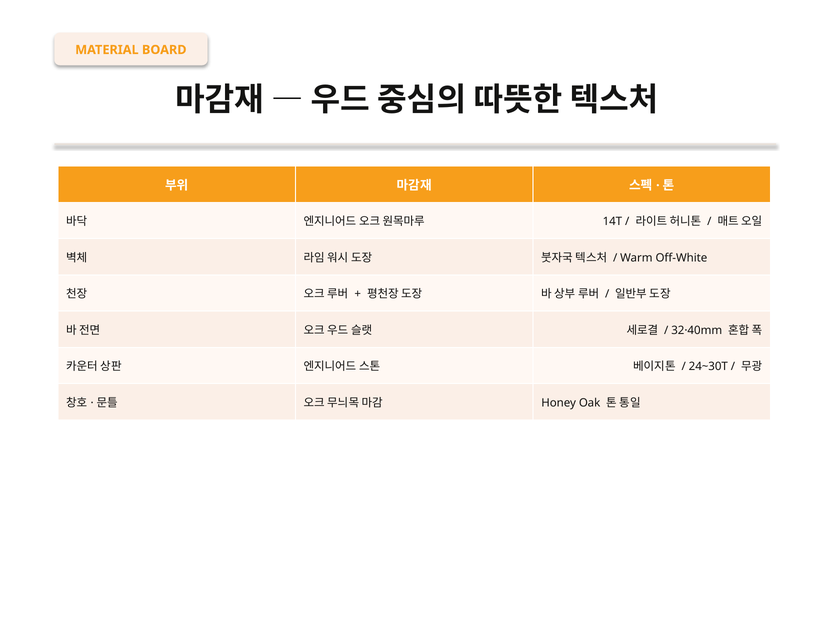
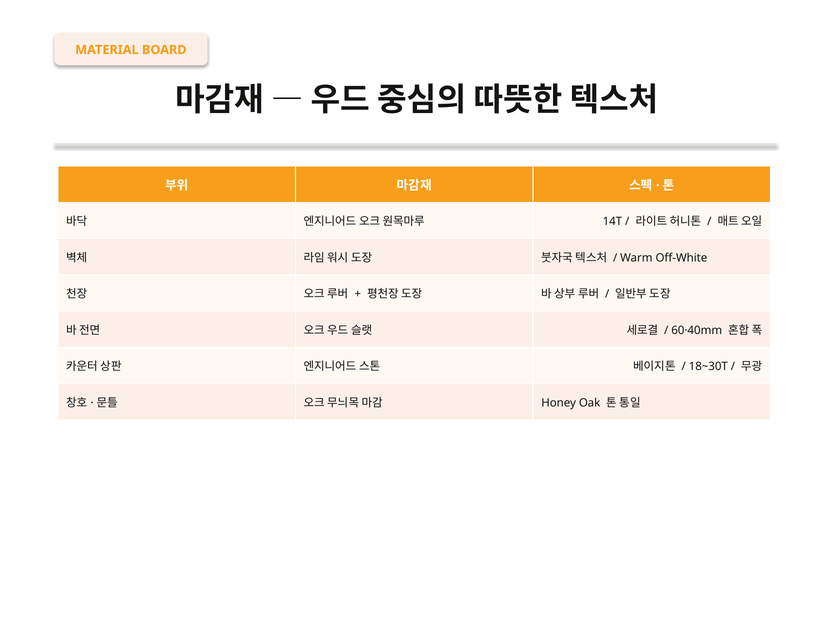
32·40mm: 32·40mm -> 60·40mm
24~30T: 24~30T -> 18~30T
